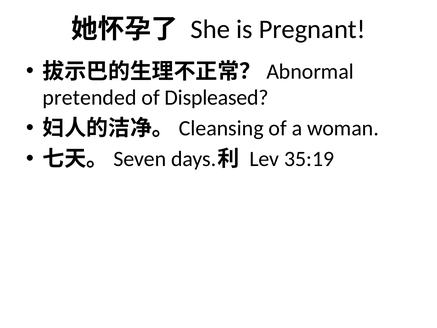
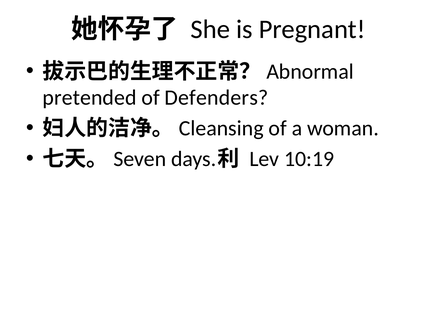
Displeased: Displeased -> Defenders
35:19: 35:19 -> 10:19
